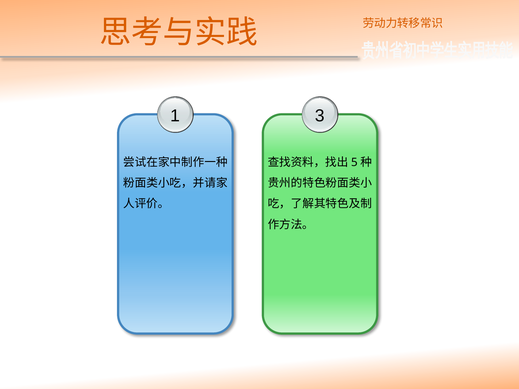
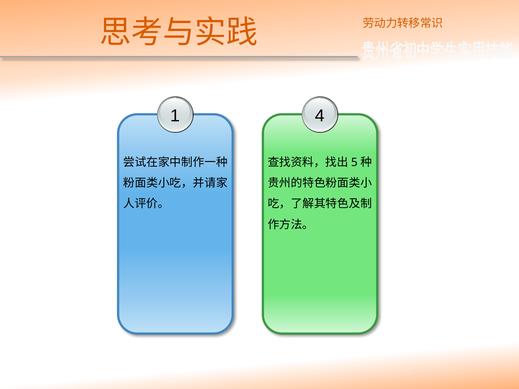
3: 3 -> 4
